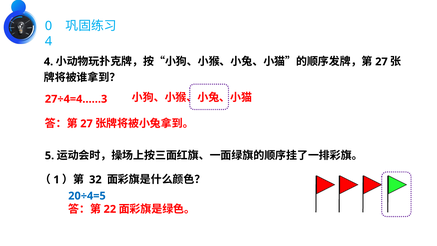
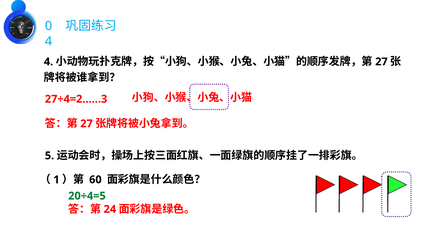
27÷4=4……3: 27÷4=4……3 -> 27÷4=2……3
32: 32 -> 60
20÷4=5 colour: blue -> green
22: 22 -> 24
